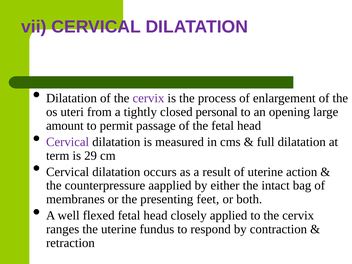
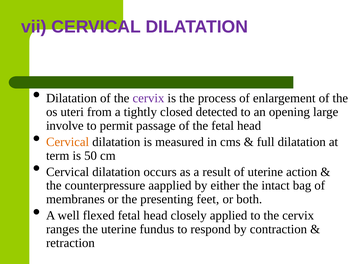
personal: personal -> detected
amount: amount -> involve
Cervical at (68, 142) colour: purple -> orange
29: 29 -> 50
